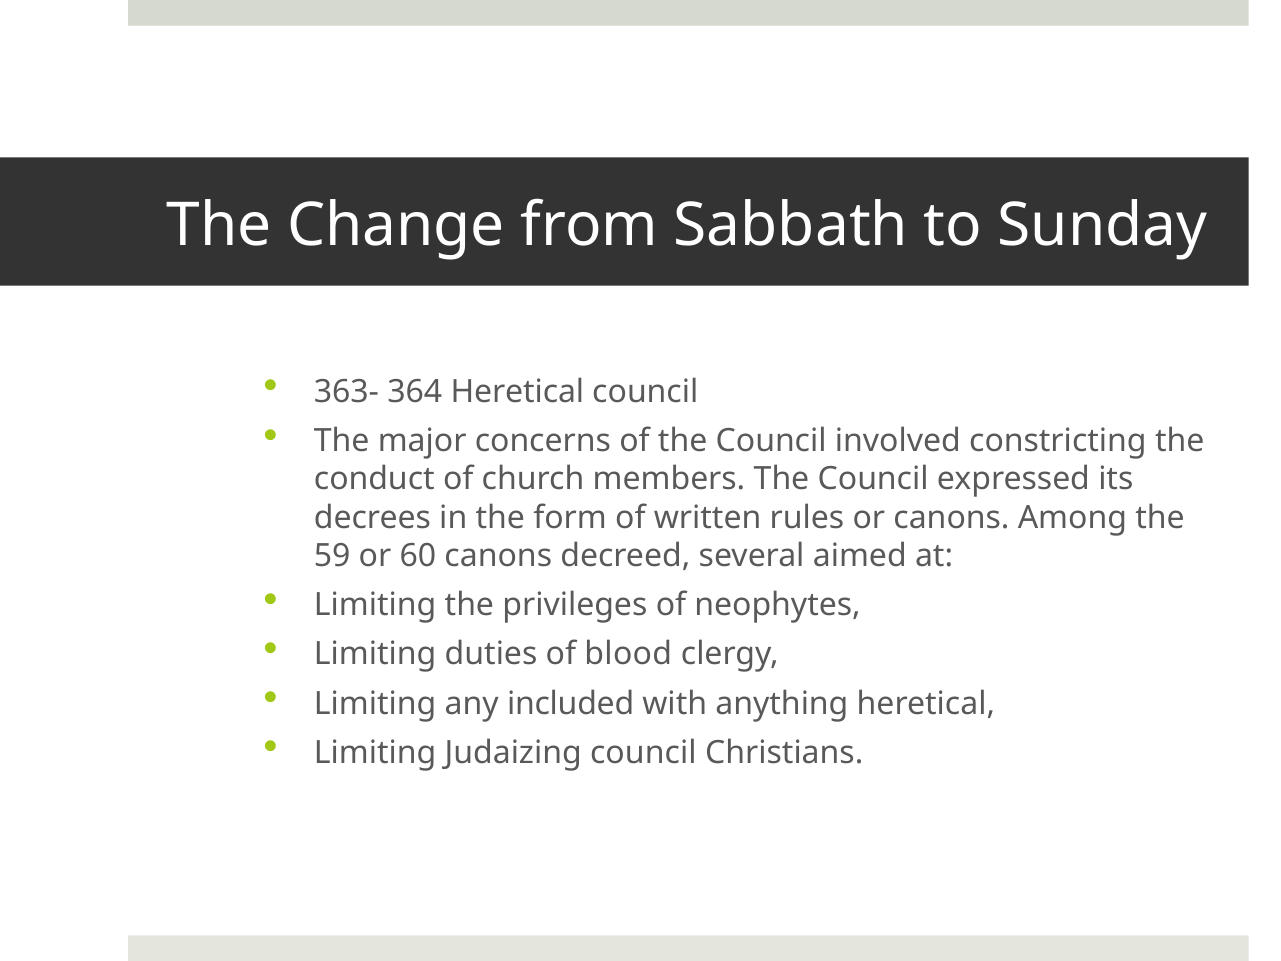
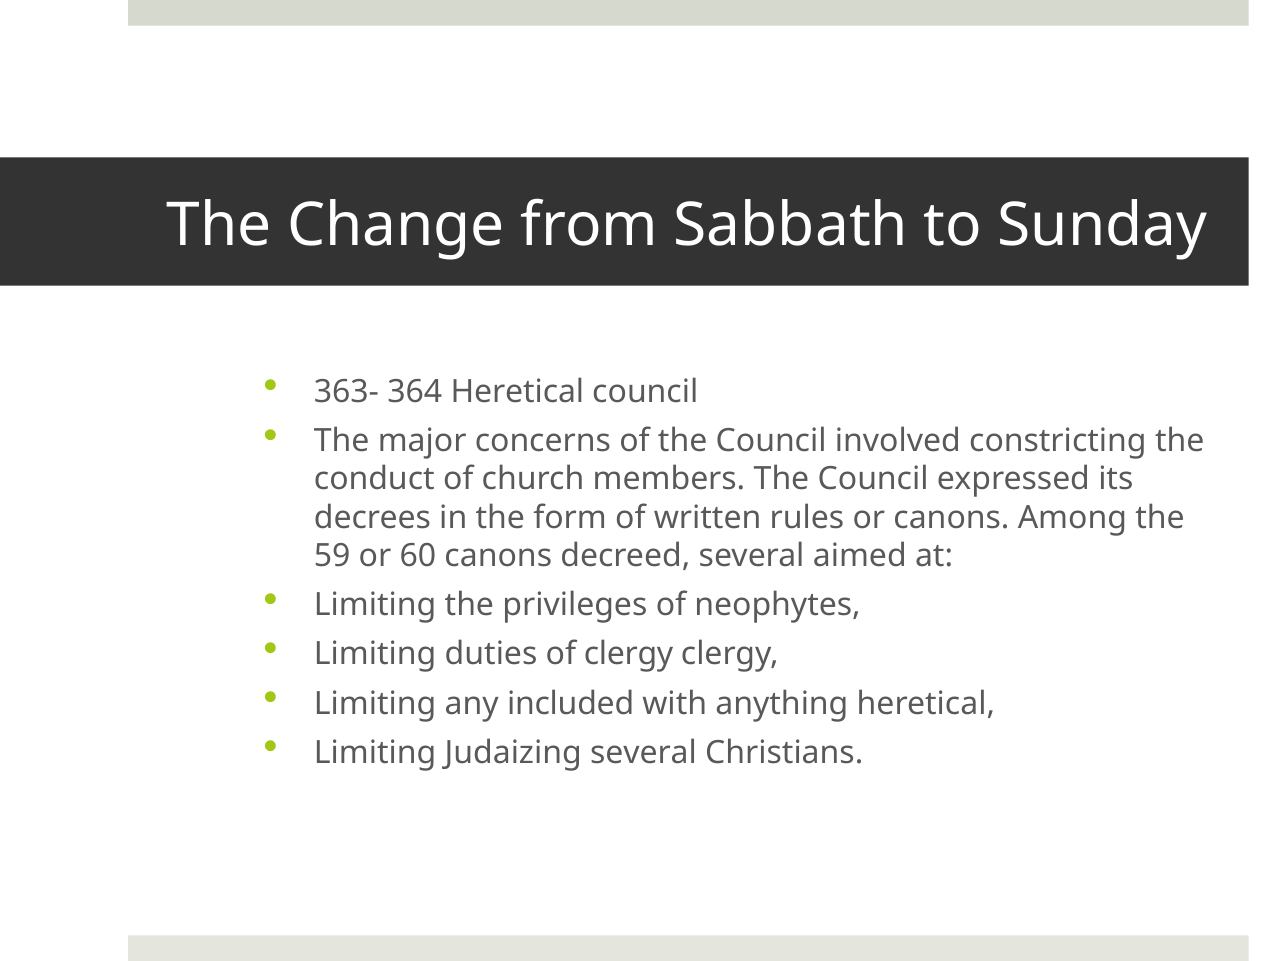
of blood: blood -> clergy
Judaizing council: council -> several
